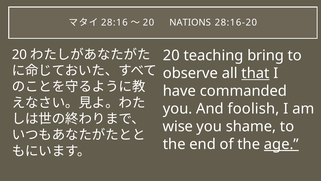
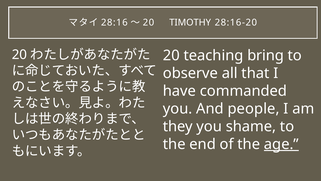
NATIONS: NATIONS -> TIMOTHY
that underline: present -> none
foolish: foolish -> people
wise: wise -> they
